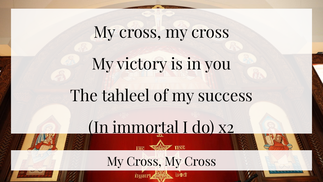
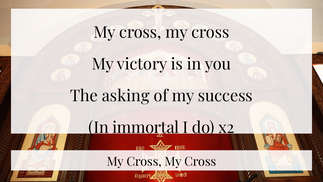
tahleel: tahleel -> asking
